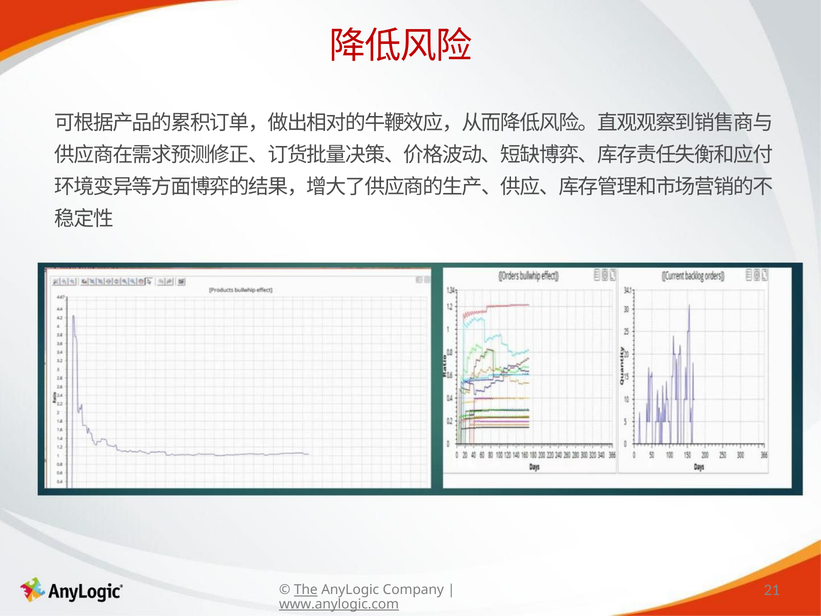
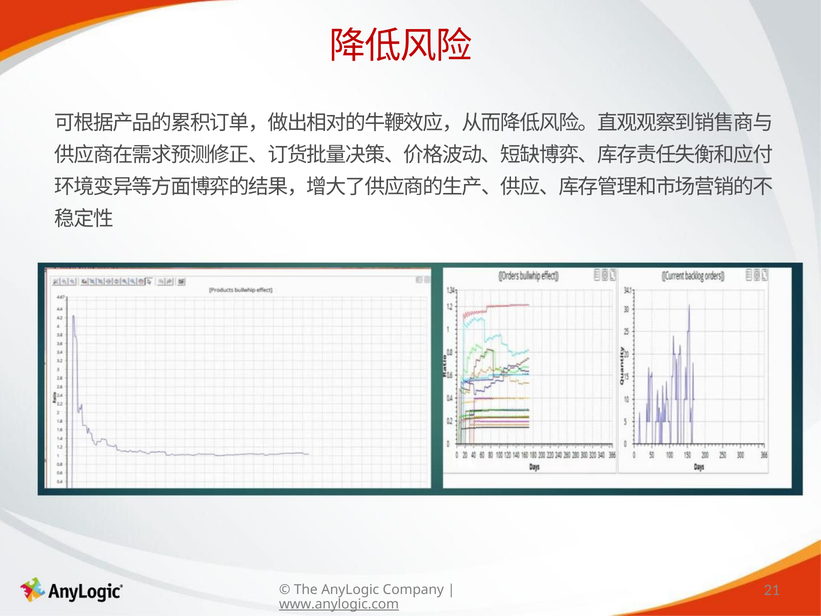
The underline: present -> none
